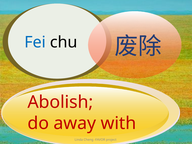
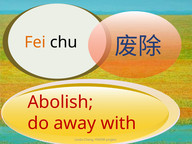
Fei colour: blue -> orange
